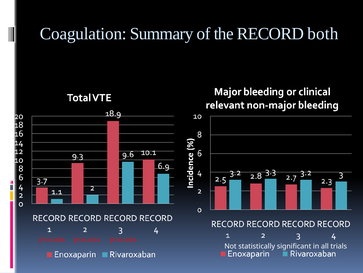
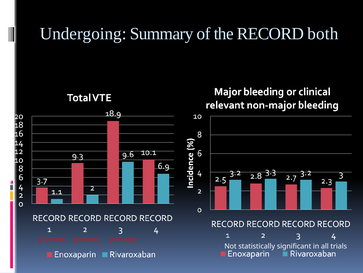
Coagulation: Coagulation -> Undergoing
